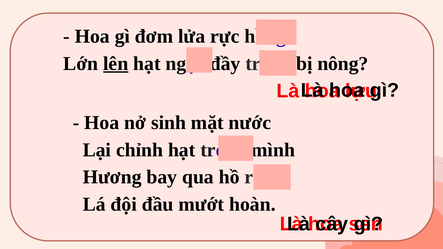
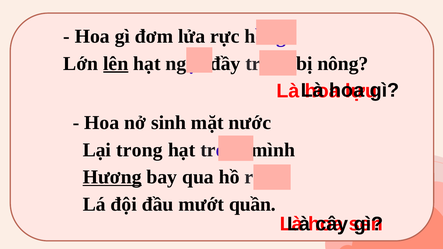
Lại chỉnh: chỉnh -> trong
Hương underline: none -> present
hoàn: hoàn -> quần
